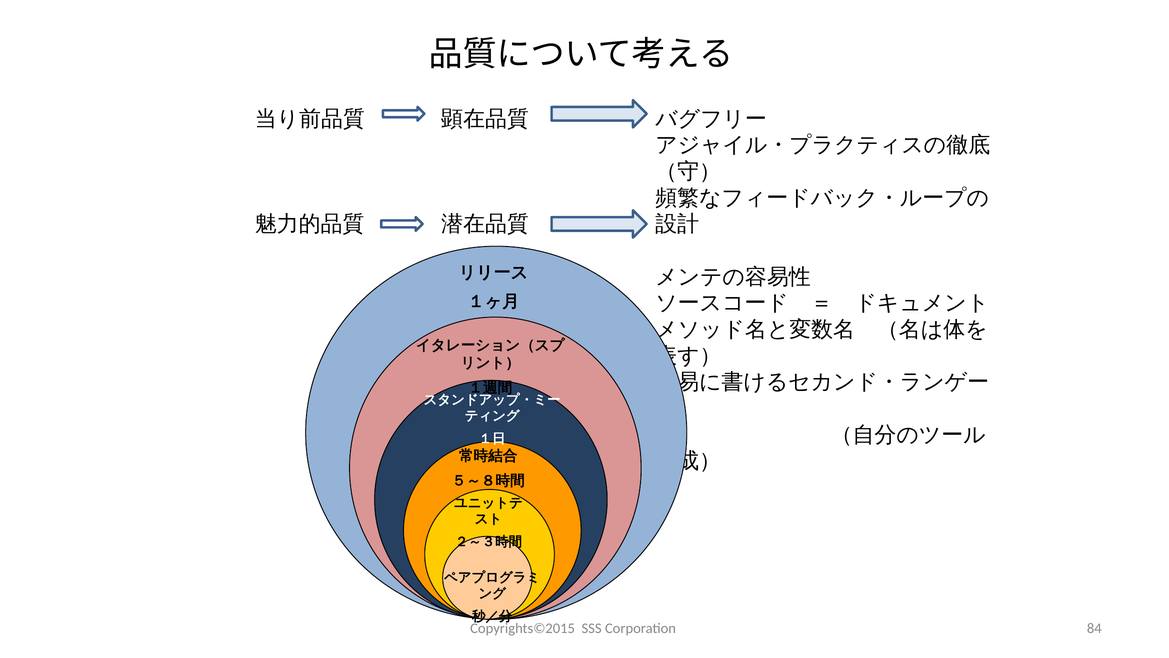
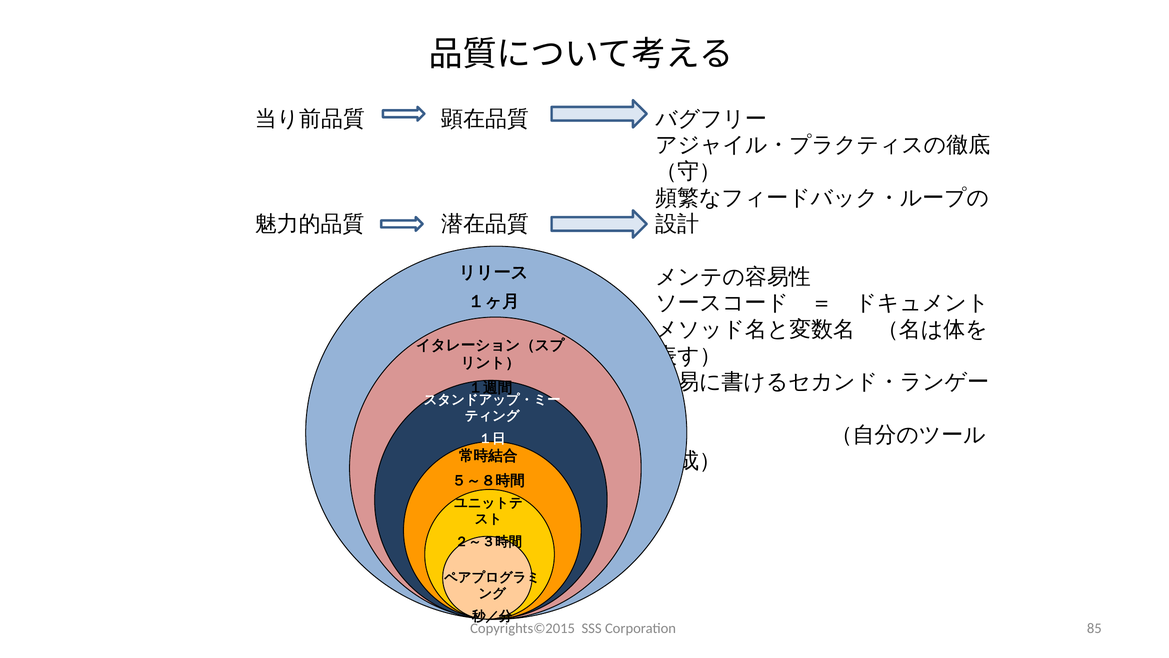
84: 84 -> 85
